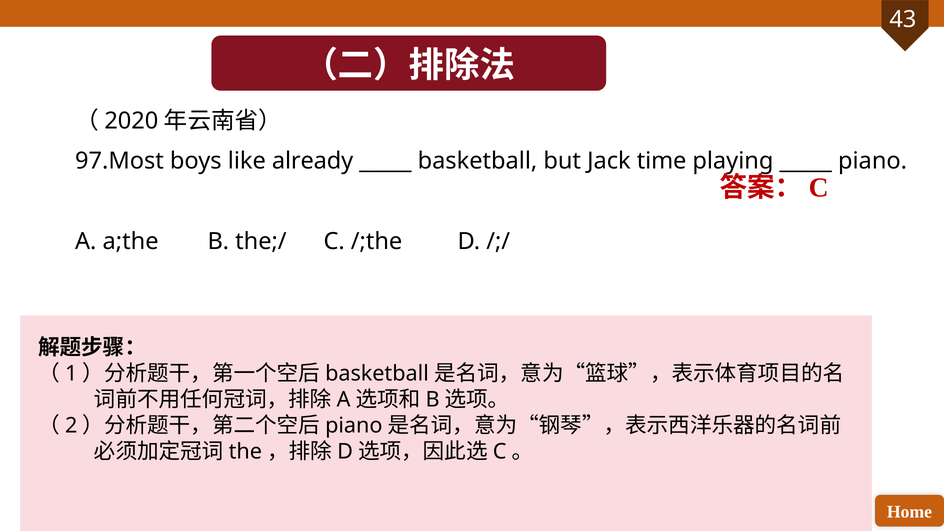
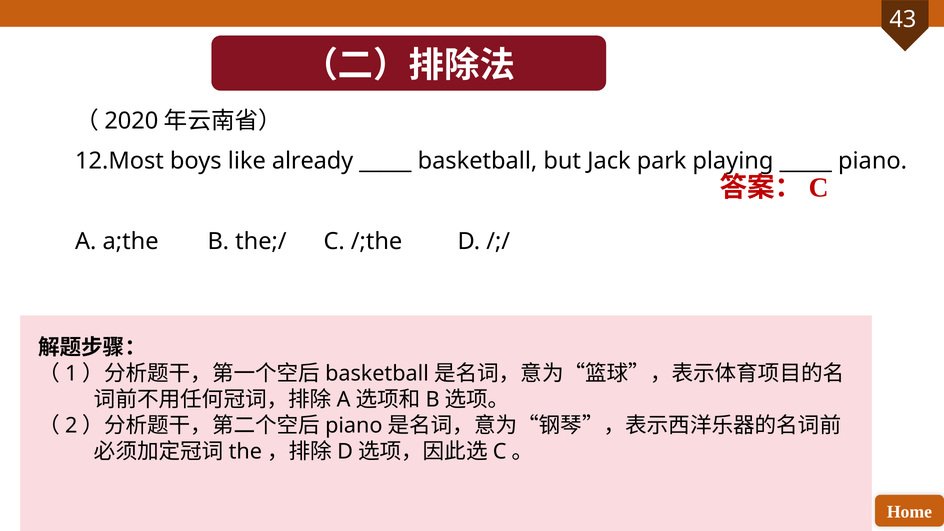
97.Most: 97.Most -> 12.Most
time: time -> park
